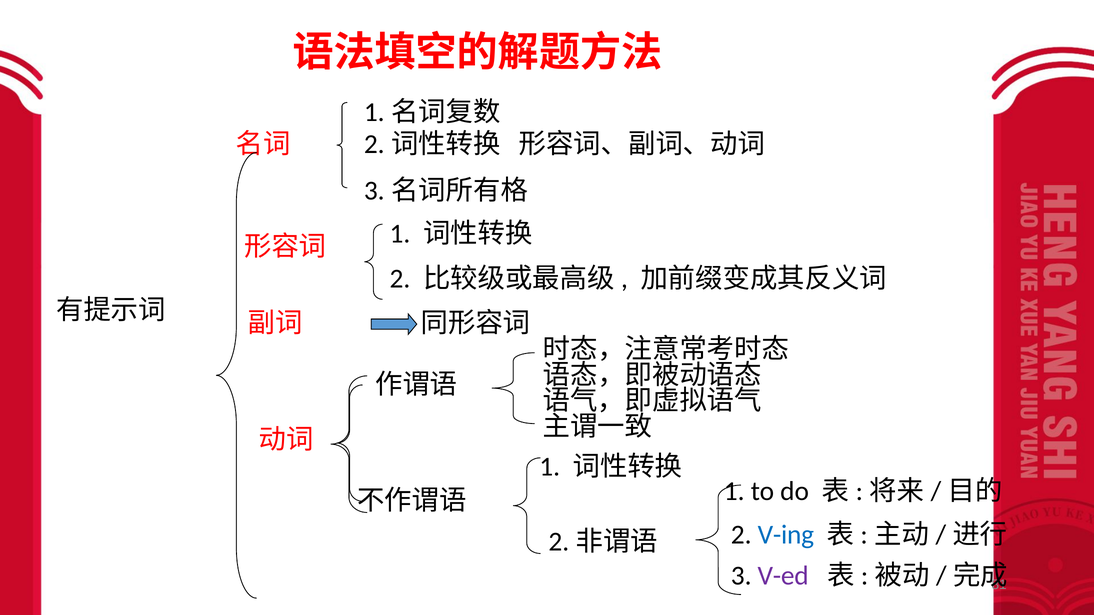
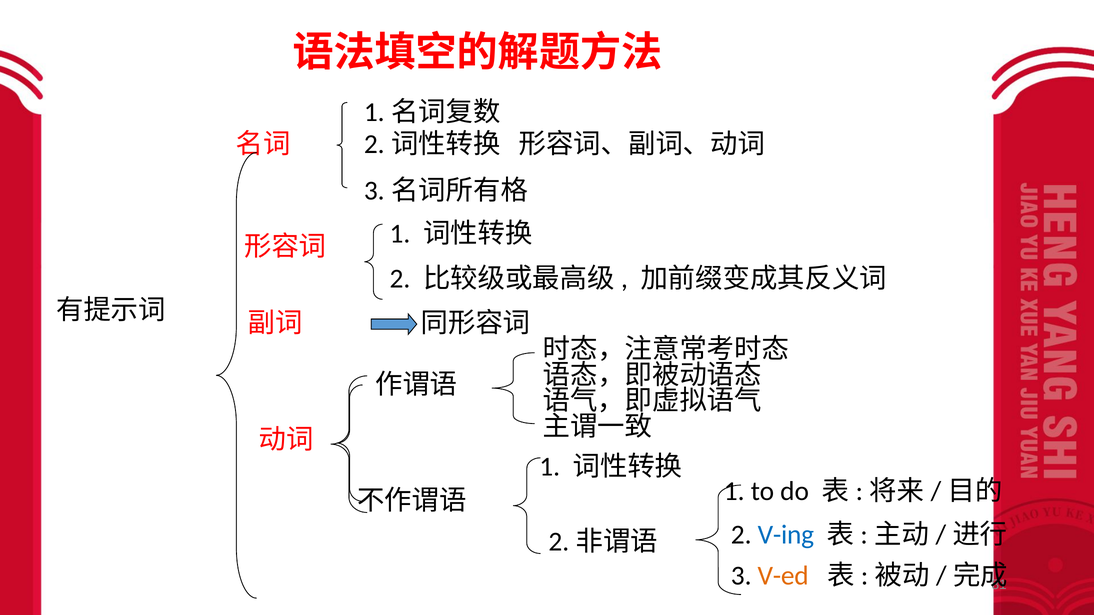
V-ed colour: purple -> orange
